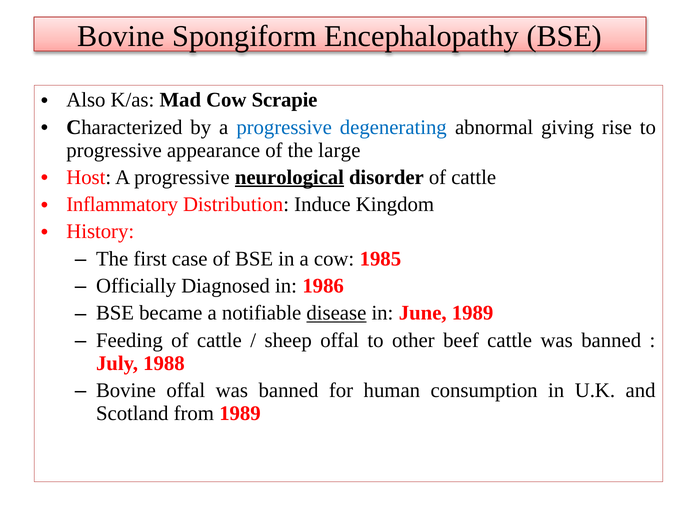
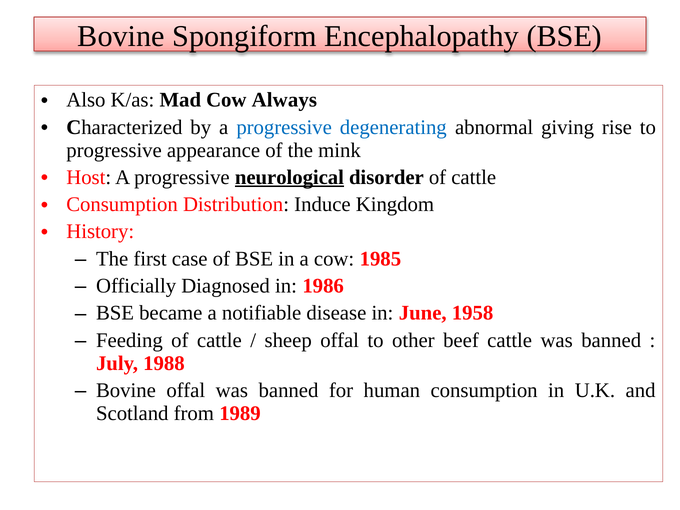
Scrapie: Scrapie -> Always
large: large -> mink
Inflammatory at (122, 204): Inflammatory -> Consumption
disease underline: present -> none
June 1989: 1989 -> 1958
